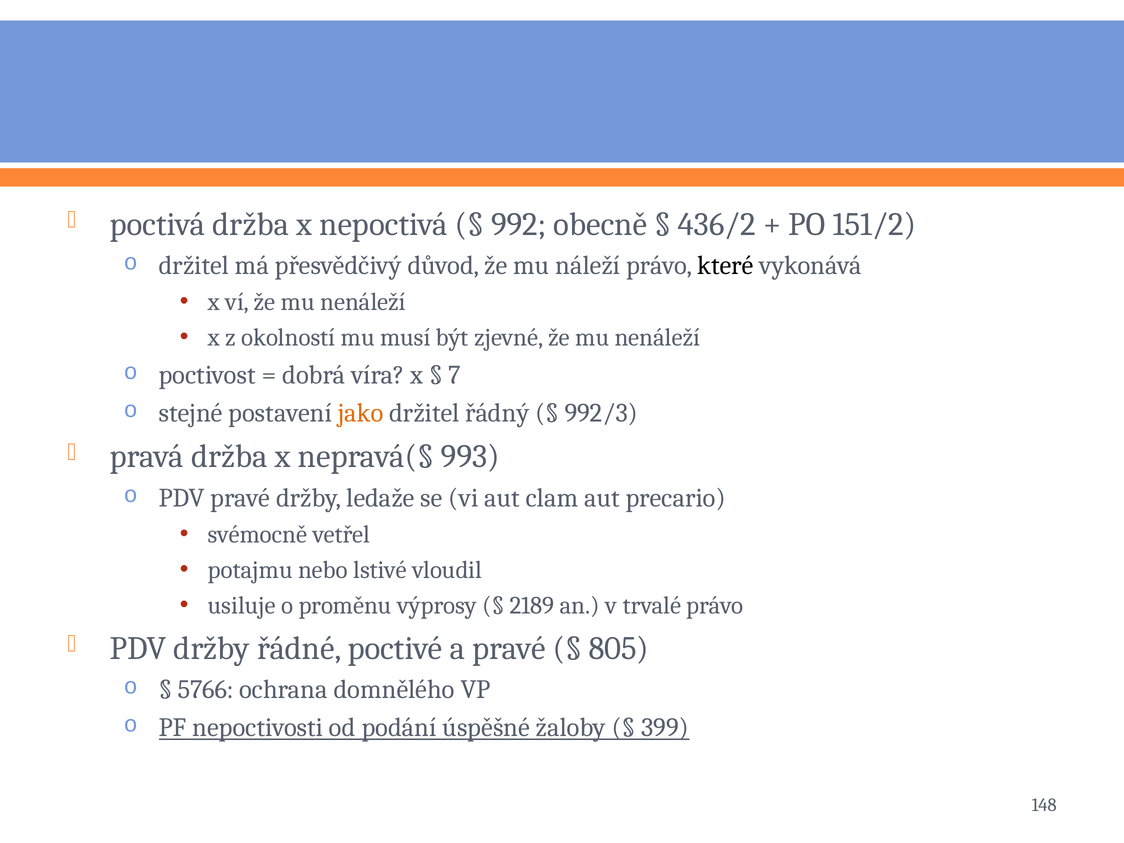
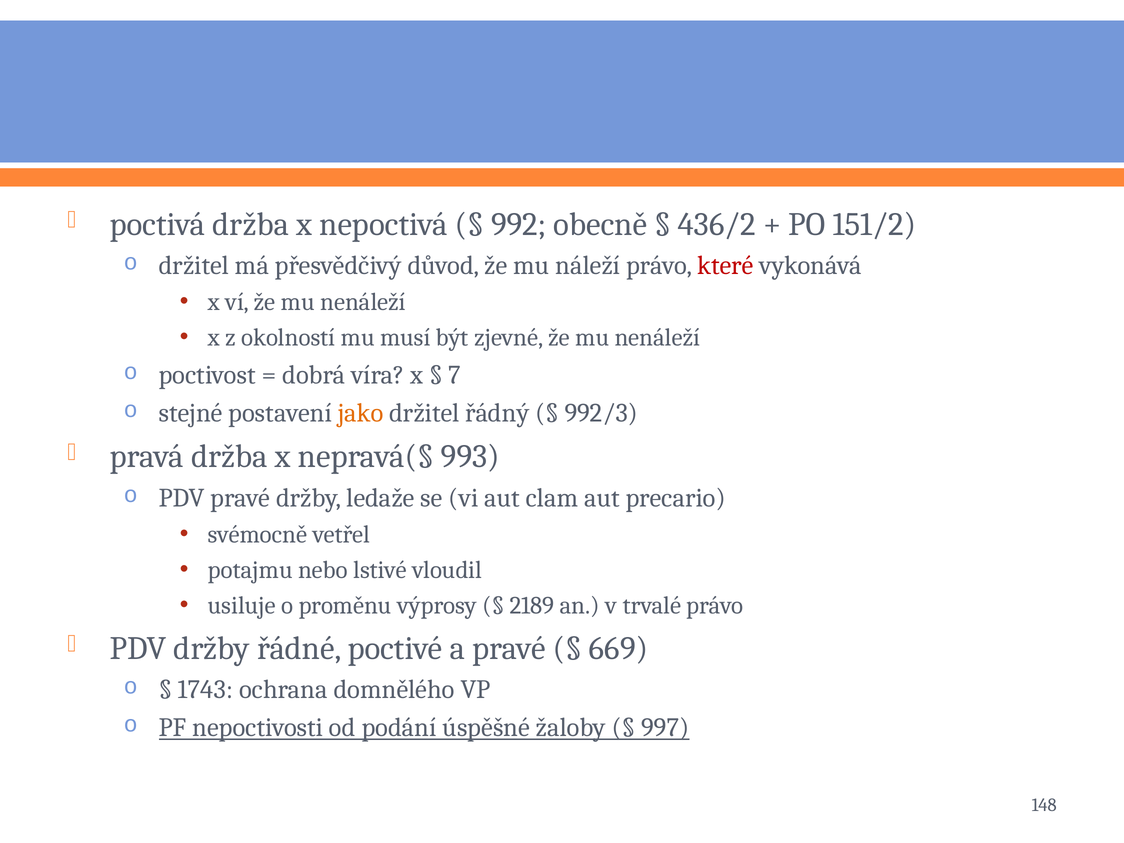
které colour: black -> red
805: 805 -> 669
5766: 5766 -> 1743
399: 399 -> 997
